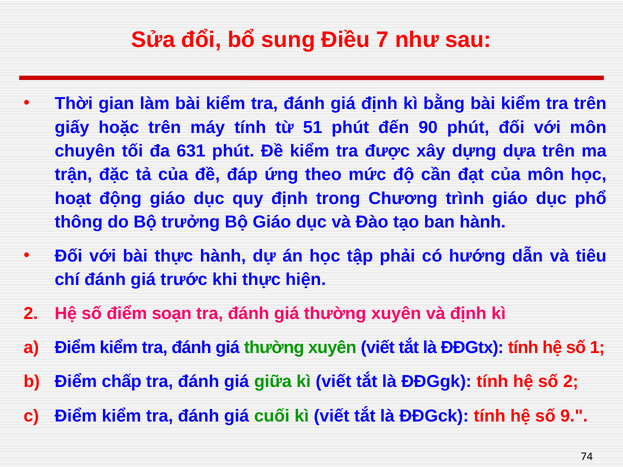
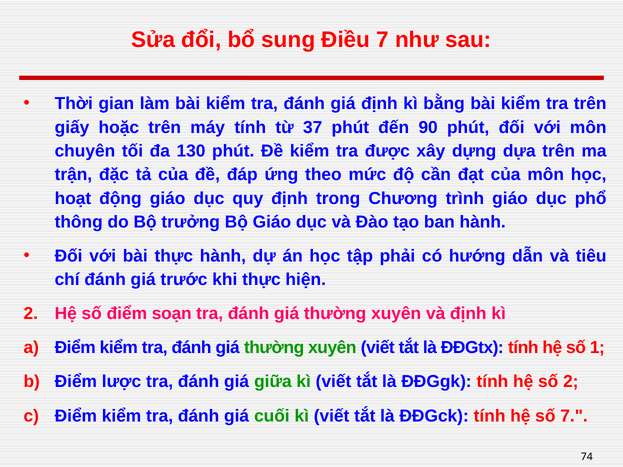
51: 51 -> 37
631: 631 -> 130
chấp: chấp -> lược
số 9: 9 -> 7
